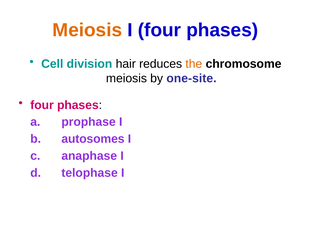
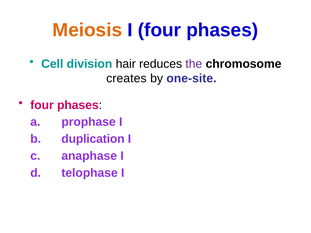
the colour: orange -> purple
meiosis at (126, 79): meiosis -> creates
autosomes: autosomes -> duplication
